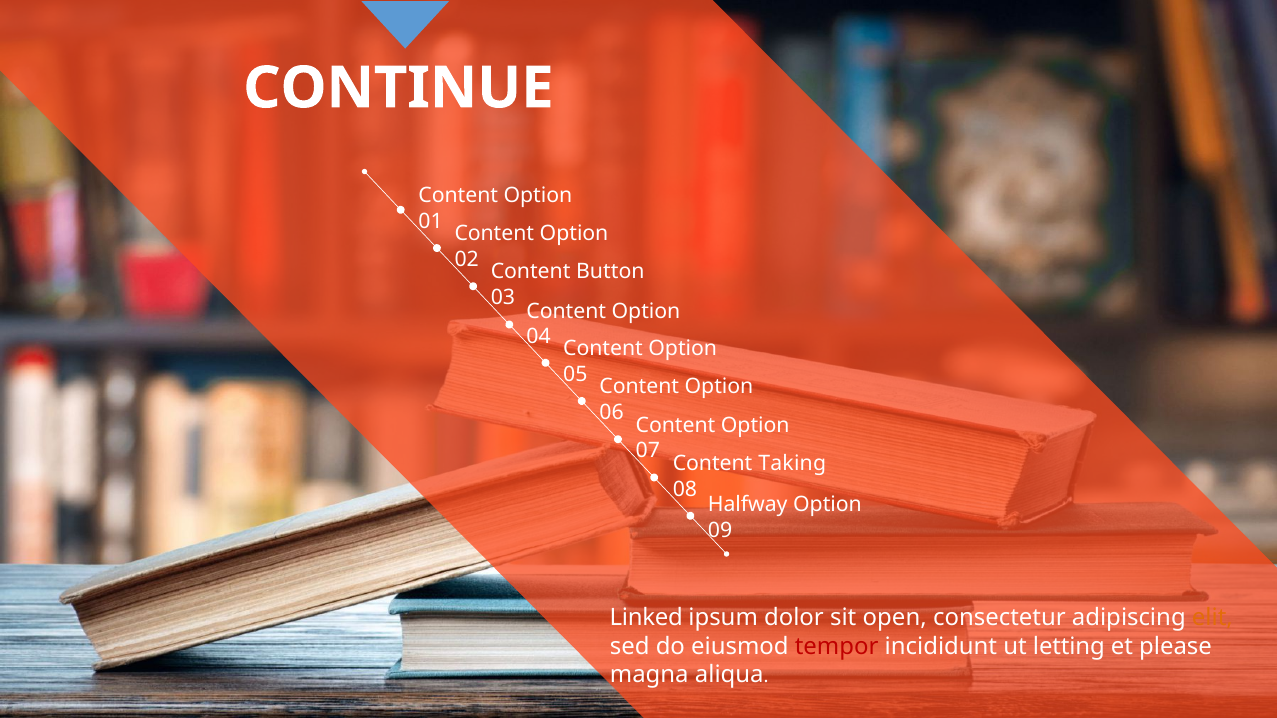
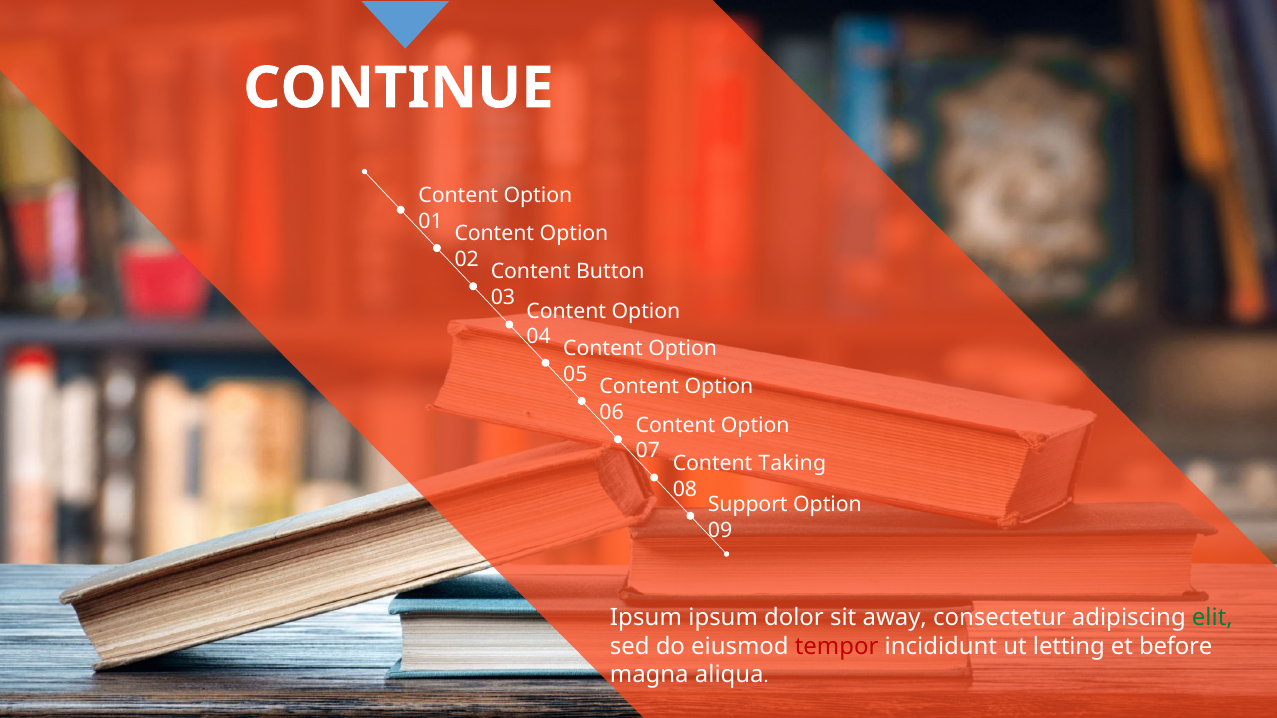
Halfway: Halfway -> Support
Linked at (646, 618): Linked -> Ipsum
open: open -> away
elit colour: orange -> green
please: please -> before
